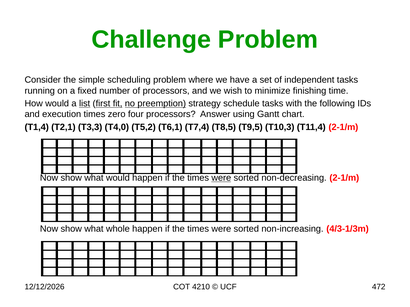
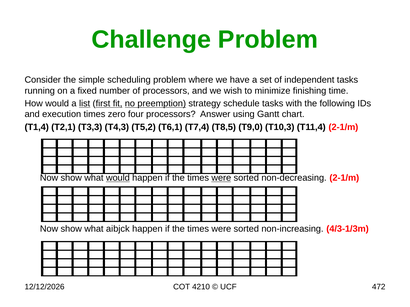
T4,0: T4,0 -> T4,3
T9,5: T9,5 -> T9,0
would at (118, 178) underline: none -> present
whole: whole -> aibjck
